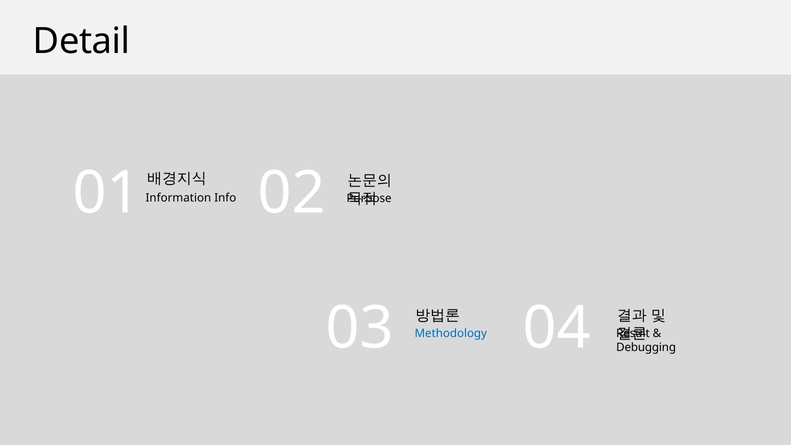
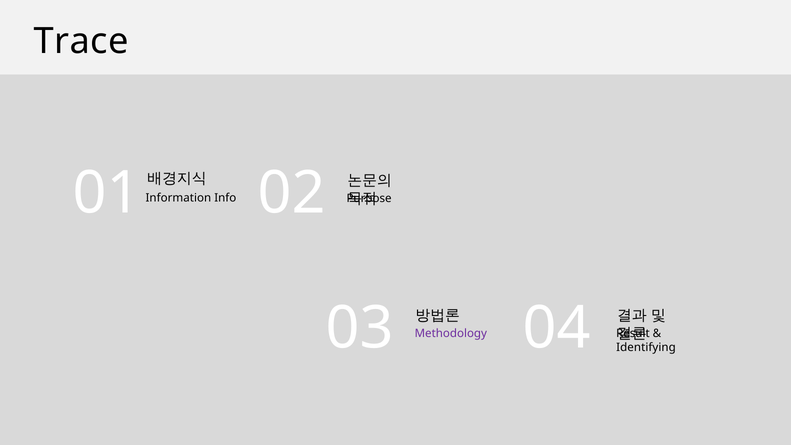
Detail: Detail -> Trace
Methodology colour: blue -> purple
Debugging: Debugging -> Identifying
